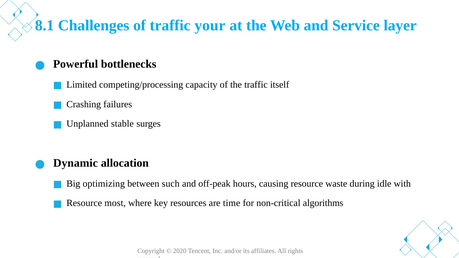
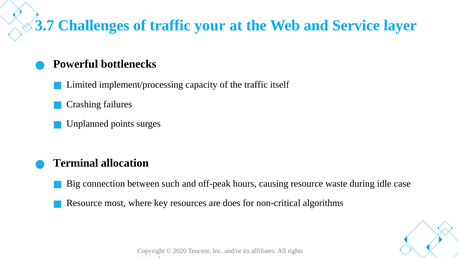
8.1: 8.1 -> 3.7
competing/processing: competing/processing -> implement/processing
stable: stable -> points
Dynamic: Dynamic -> Terminal
optimizing: optimizing -> connection
with: with -> case
time: time -> does
